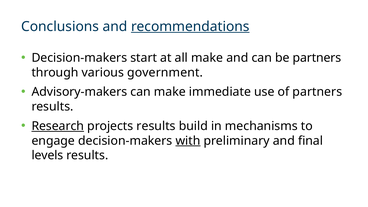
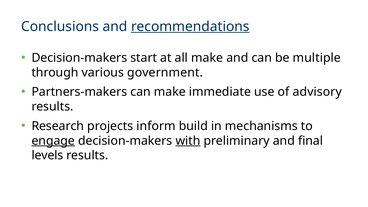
be partners: partners -> multiple
Advisory-makers: Advisory-makers -> Partners-makers
of partners: partners -> advisory
Research underline: present -> none
projects results: results -> inform
engage underline: none -> present
